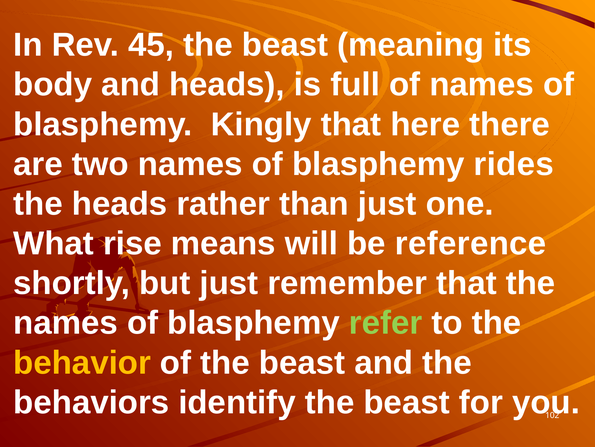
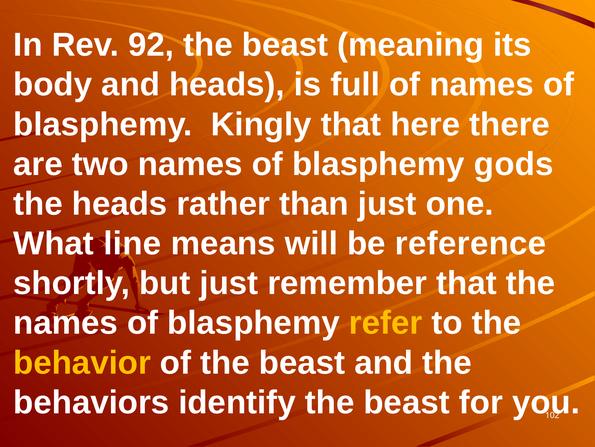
45: 45 -> 92
rides: rides -> gods
rise: rise -> line
refer colour: light green -> yellow
